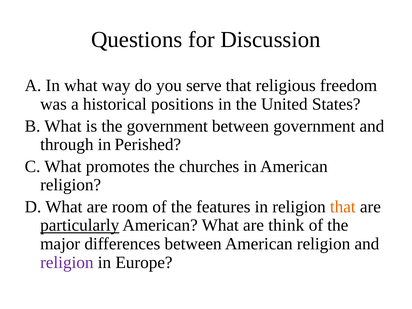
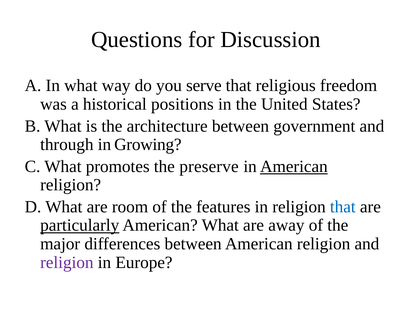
the government: government -> architecture
Perished: Perished -> Growing
churches: churches -> preserve
American at (294, 166) underline: none -> present
that at (343, 207) colour: orange -> blue
think: think -> away
